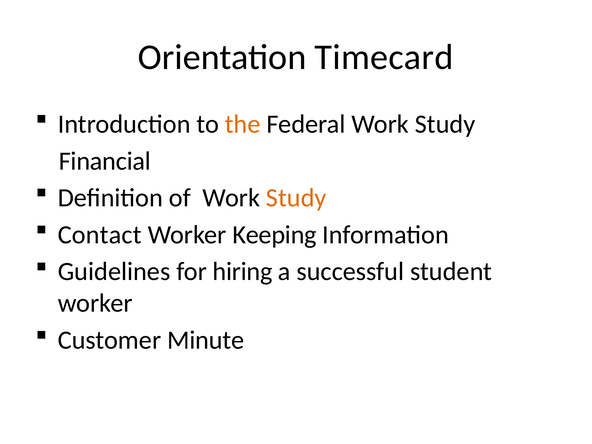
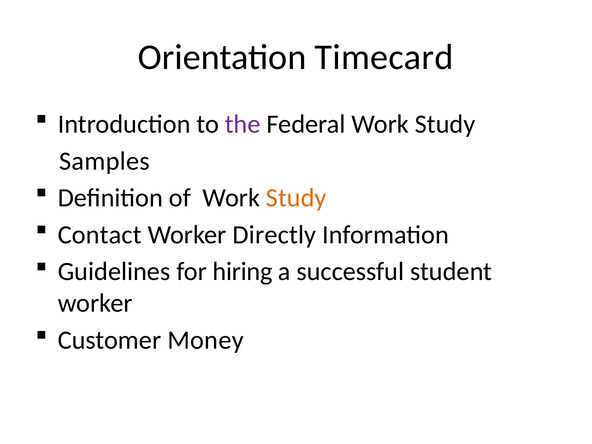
the colour: orange -> purple
Financial: Financial -> Samples
Keeping: Keeping -> Directly
Minute: Minute -> Money
